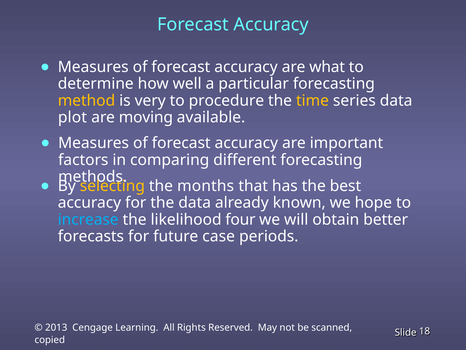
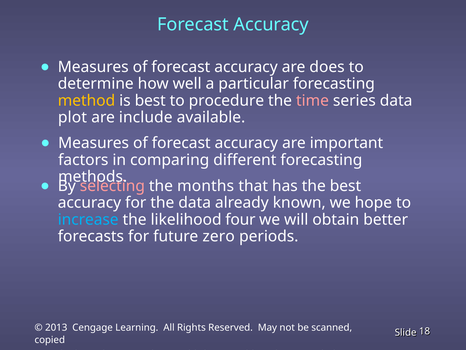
what: what -> does
is very: very -> best
time colour: yellow -> pink
moving: moving -> include
selecting colour: yellow -> pink
case: case -> zero
